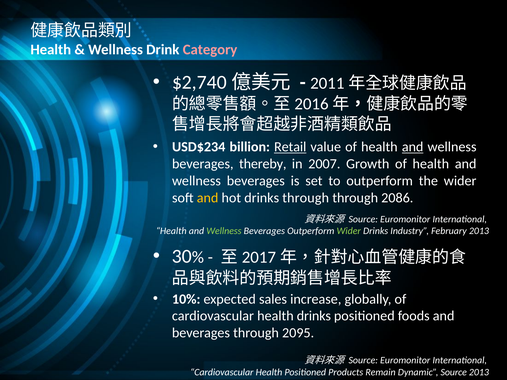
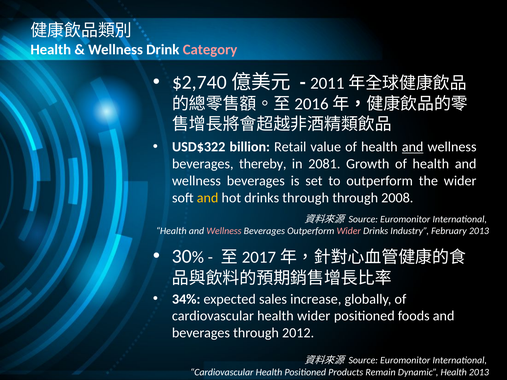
USD$234: USD$234 -> USD$322
Retail underline: present -> none
2007: 2007 -> 2081
2086: 2086 -> 2008
Wellness at (224, 231) colour: light green -> pink
Wider at (349, 231) colour: light green -> pink
10%: 10% -> 34%
health drinks: drinks -> wider
2095: 2095 -> 2012
Dynamic Source: Source -> Health
